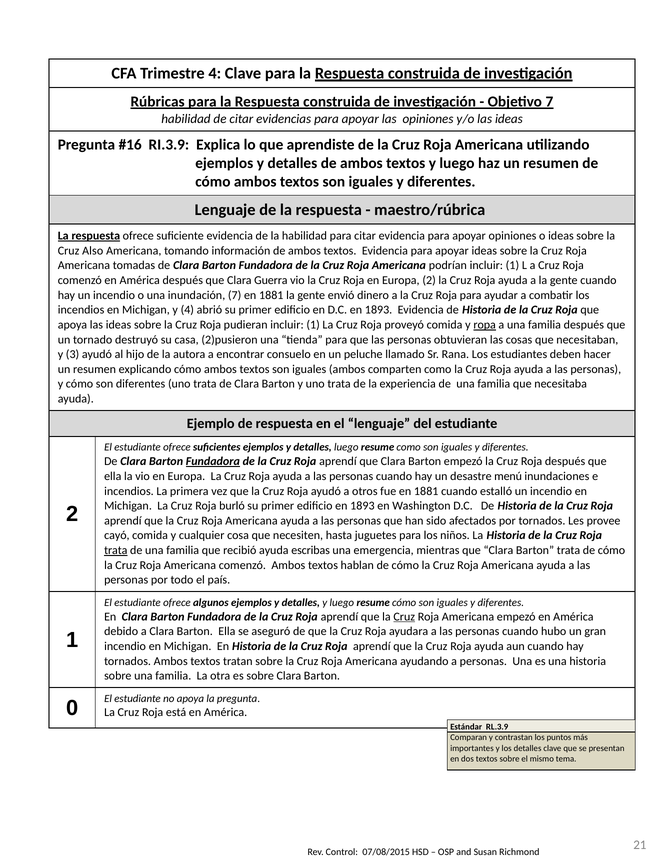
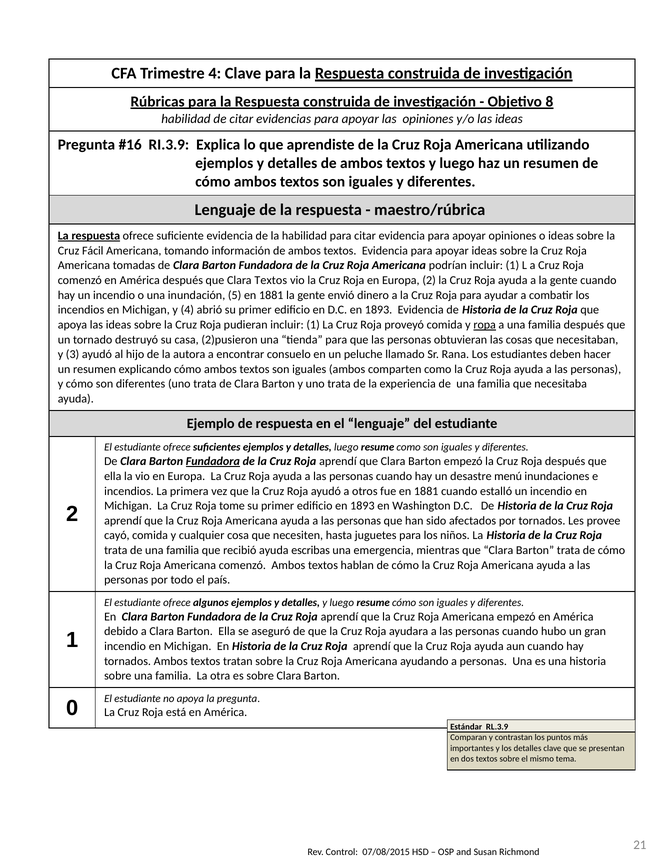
Objetivo 7: 7 -> 8
Also: Also -> Fácil
Clara Guerra: Guerra -> Textos
inundación 7: 7 -> 5
burló: burló -> tome
trata at (116, 551) underline: present -> none
Cruz at (404, 617) underline: present -> none
